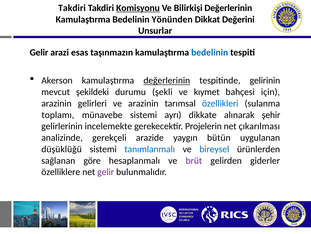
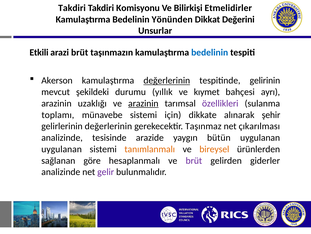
Komisyonu underline: present -> none
Bilirkişi Değerlerinin: Değerlerinin -> Etmelidirler
Gelir at (39, 52): Gelir -> Etkili
arazi esas: esas -> brüt
şekli: şekli -> yıllık
için: için -> ayrı
gelirleri: gelirleri -> uzaklığı
arazinin at (143, 103) underline: none -> present
özellikleri colour: blue -> purple
ayrı: ayrı -> için
gelirlerinin incelemekte: incelemekte -> değerlerinin
Projelerin: Projelerin -> Taşınmaz
gerekçeli: gerekçeli -> tesisinde
düşüklüğü at (62, 149): düşüklüğü -> uygulanan
tanımlanmalı colour: blue -> orange
bireysel colour: blue -> orange
özelliklere at (61, 172): özelliklere -> analizinde
